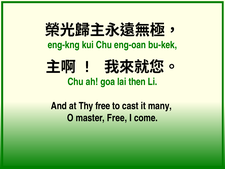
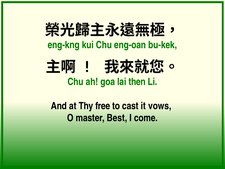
many: many -> vows
master Free: Free -> Best
